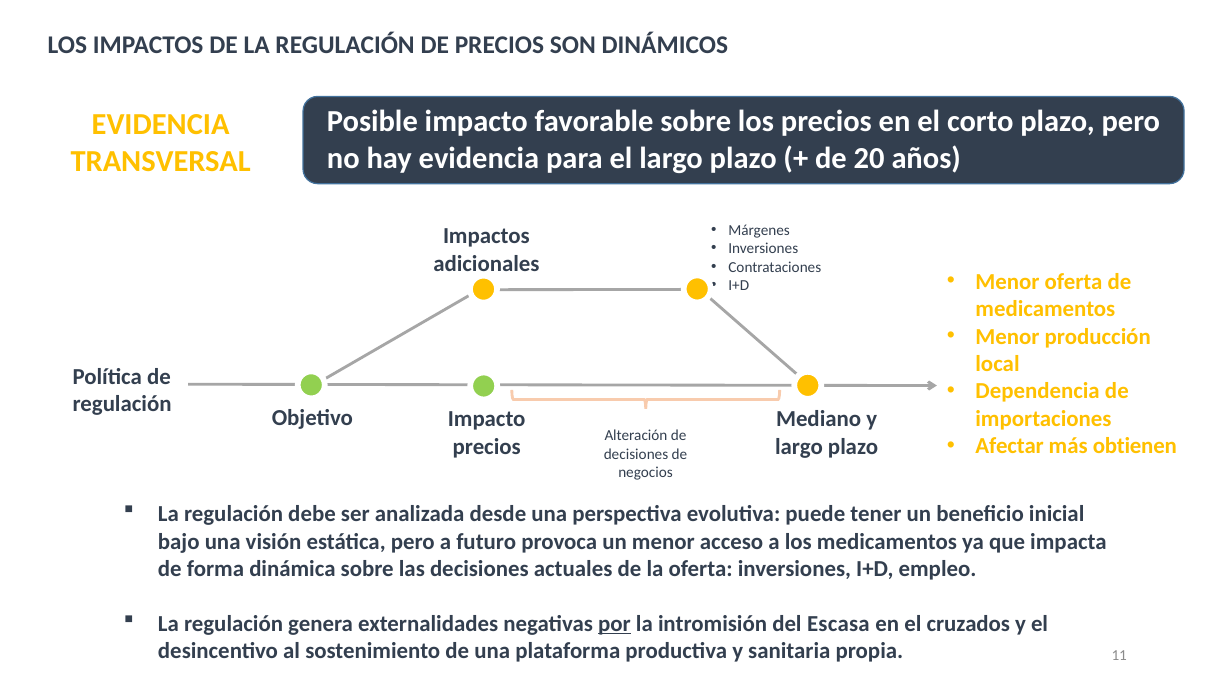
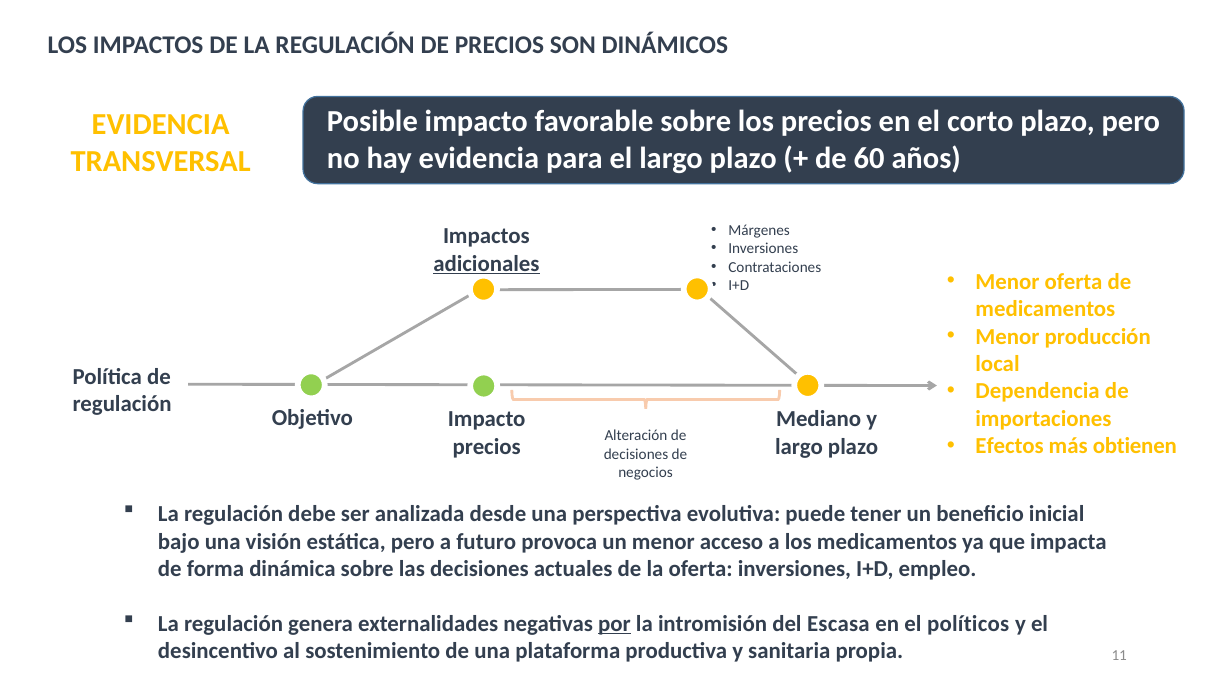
20: 20 -> 60
adicionales underline: none -> present
Afectar: Afectar -> Efectos
cruzados: cruzados -> políticos
